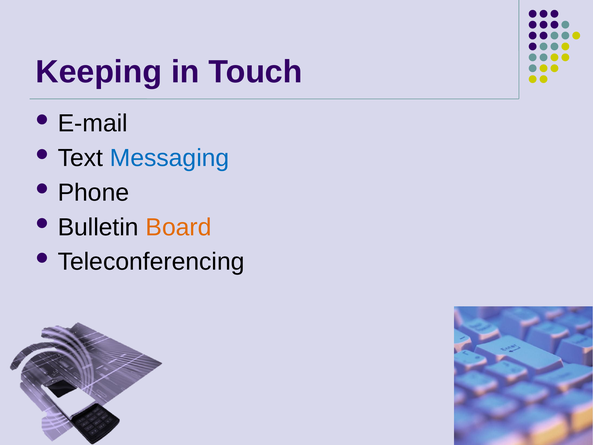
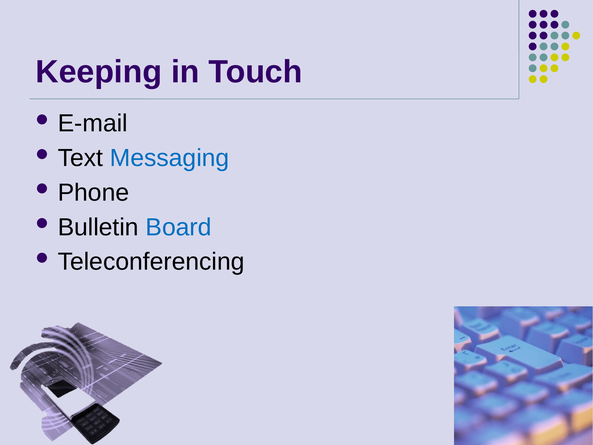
Board colour: orange -> blue
